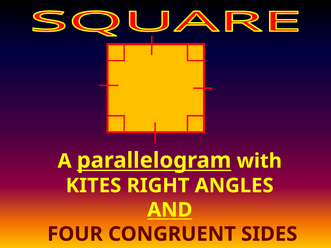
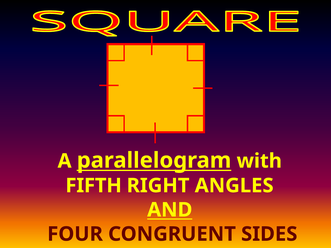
KITES: KITES -> FIFTH
